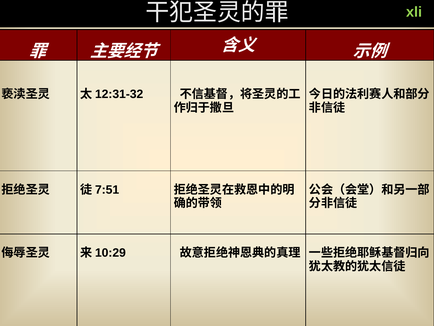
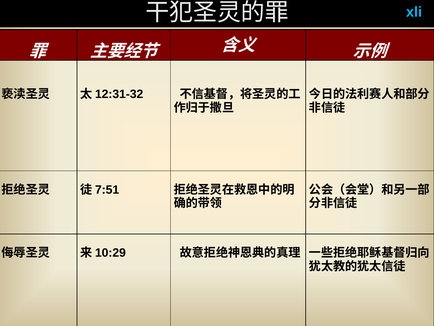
xli colour: light green -> light blue
